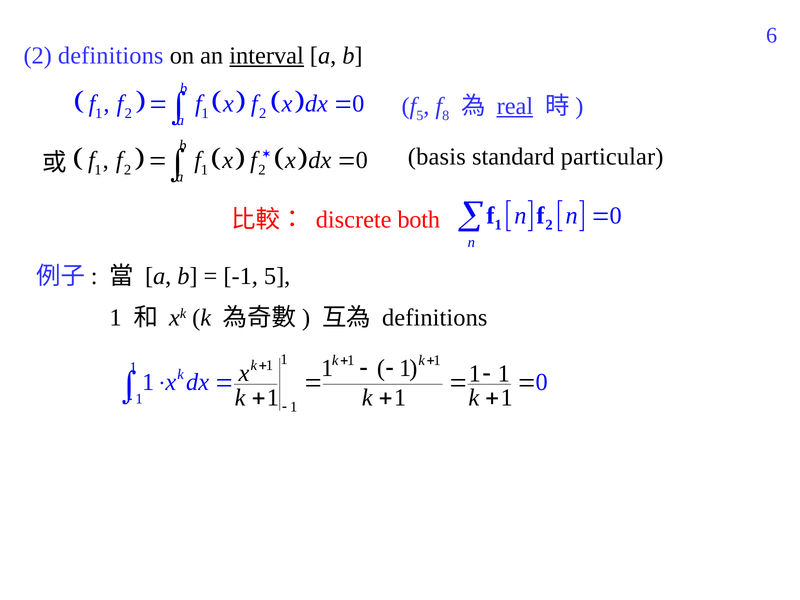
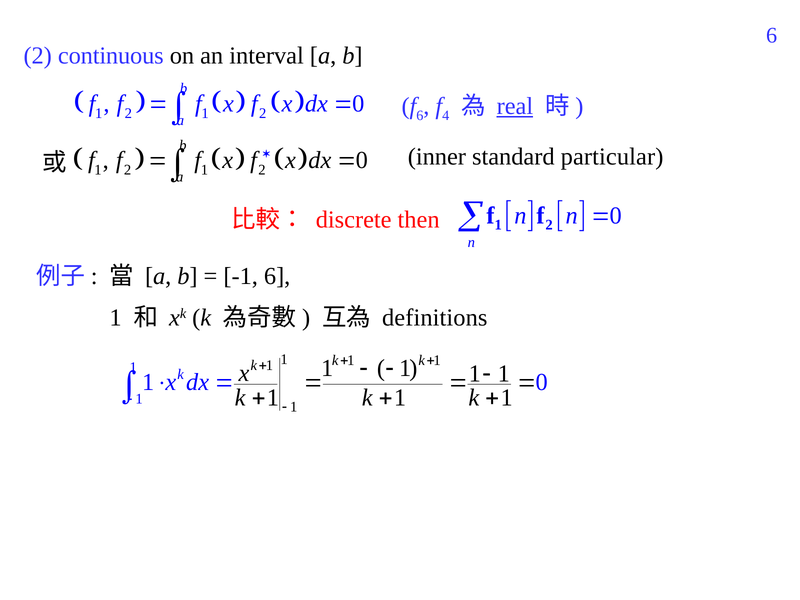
2 definitions: definitions -> continuous
interval underline: present -> none
5 at (420, 116): 5 -> 6
8: 8 -> 4
basis: basis -> inner
both: both -> then
-1 5: 5 -> 6
